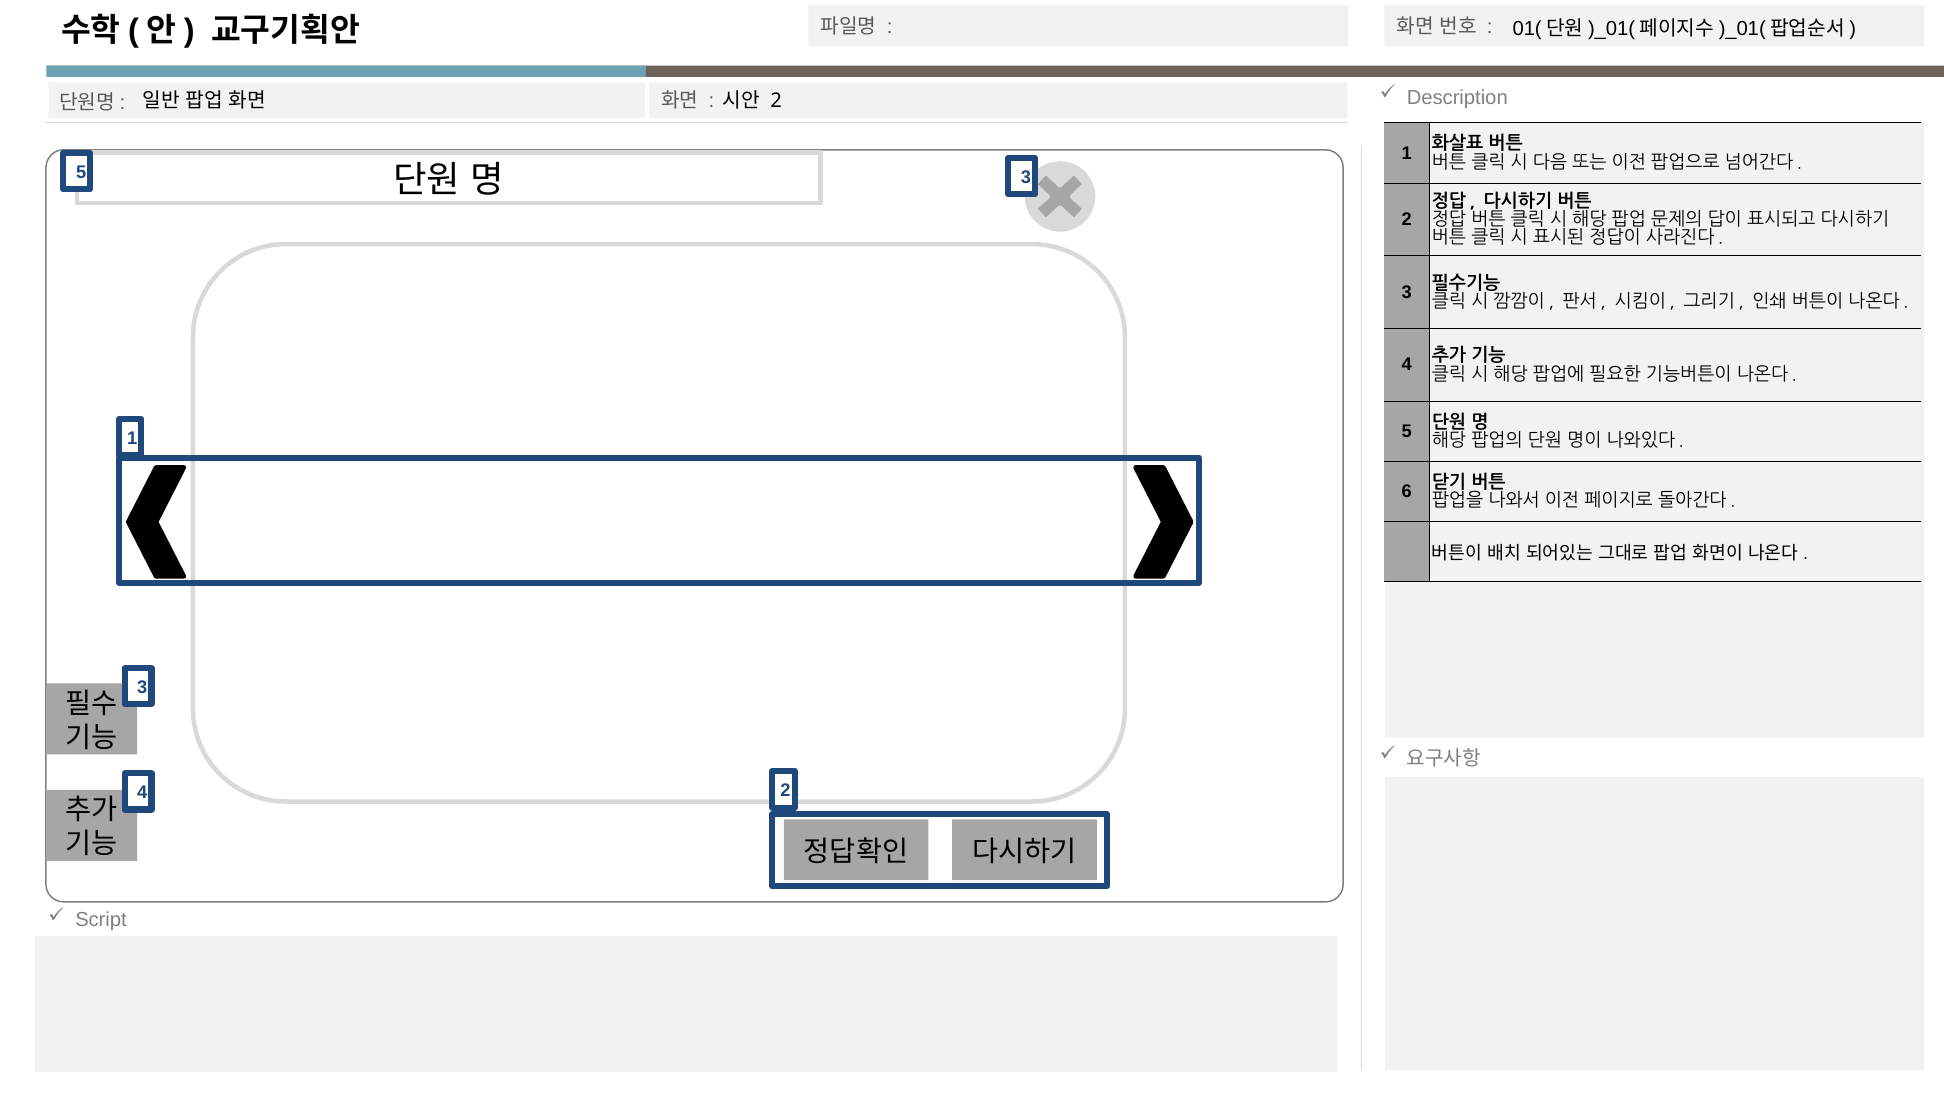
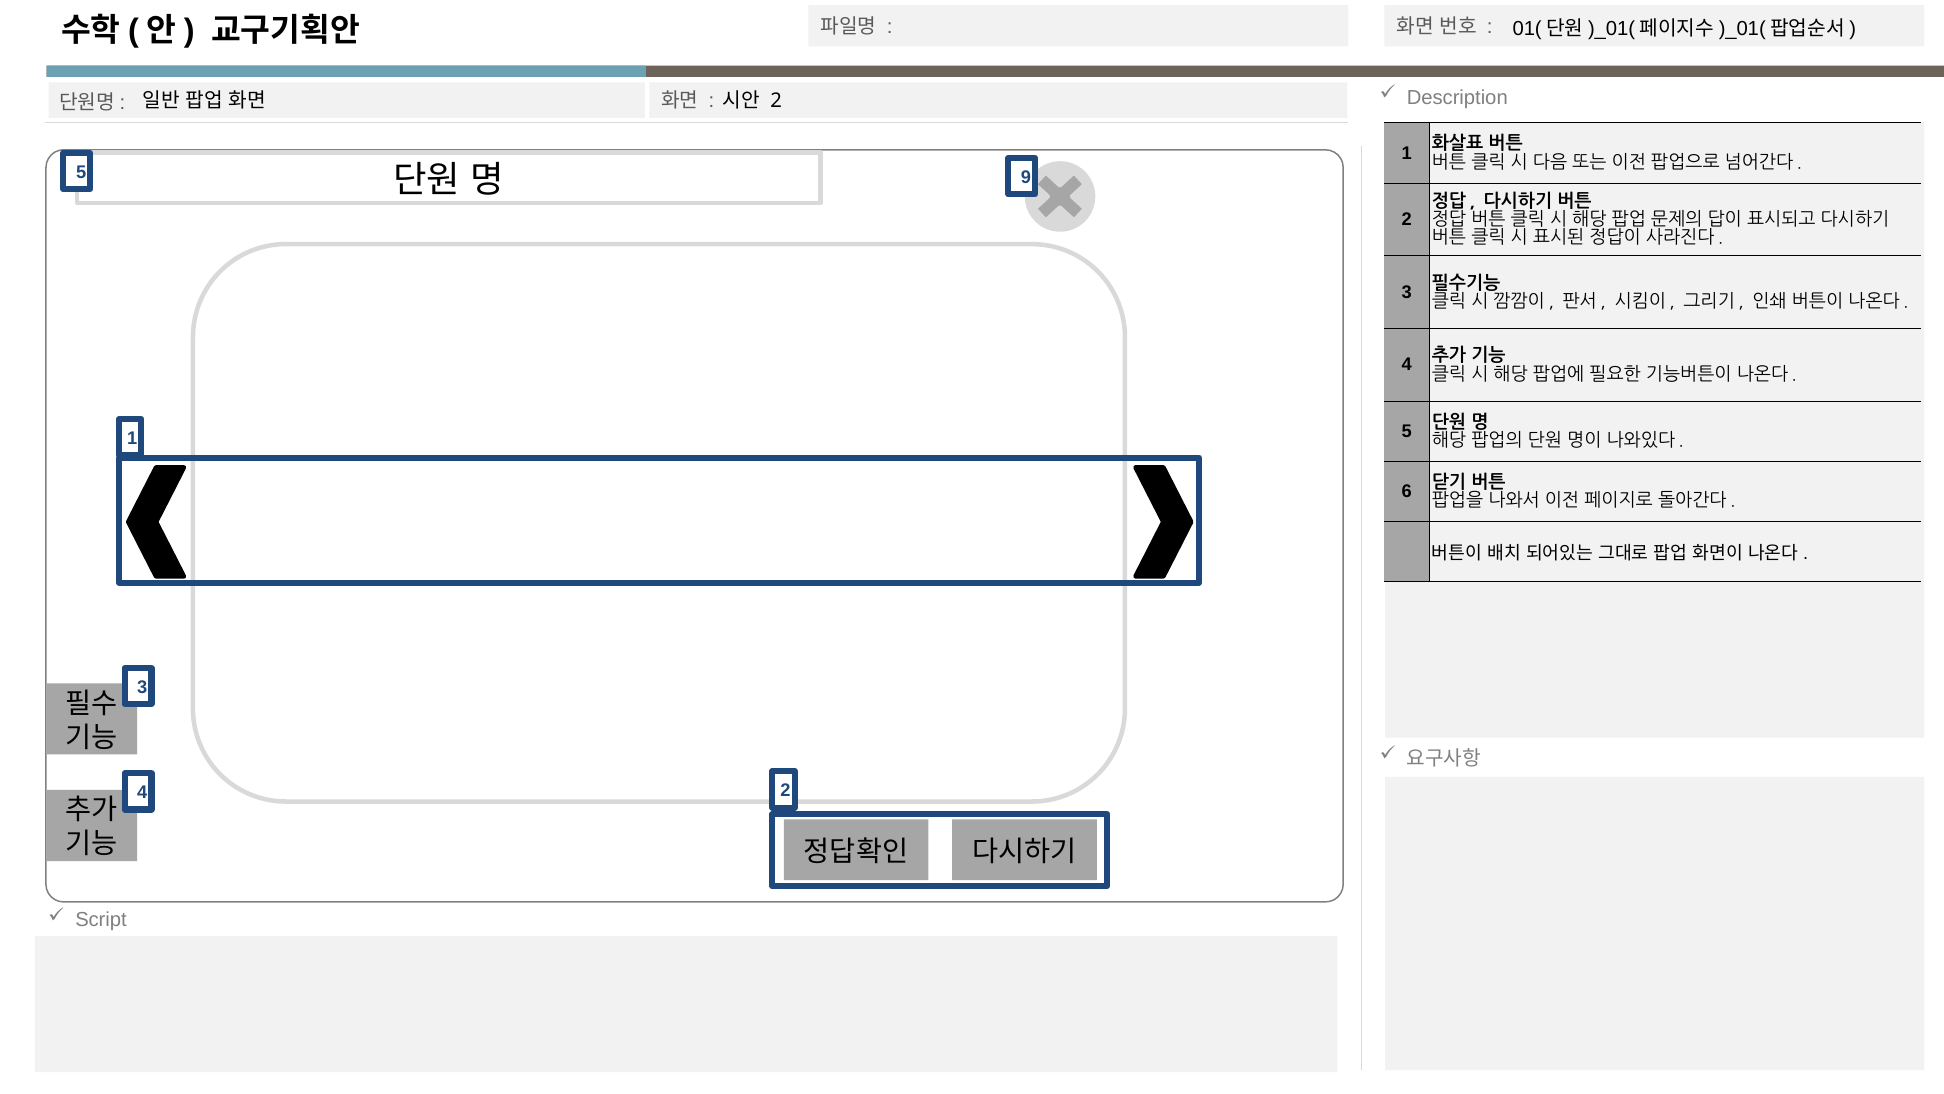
5 3: 3 -> 9
